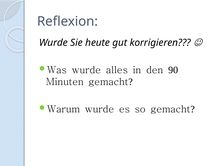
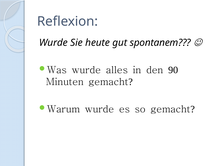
korrigieren: korrigieren -> spontanem
